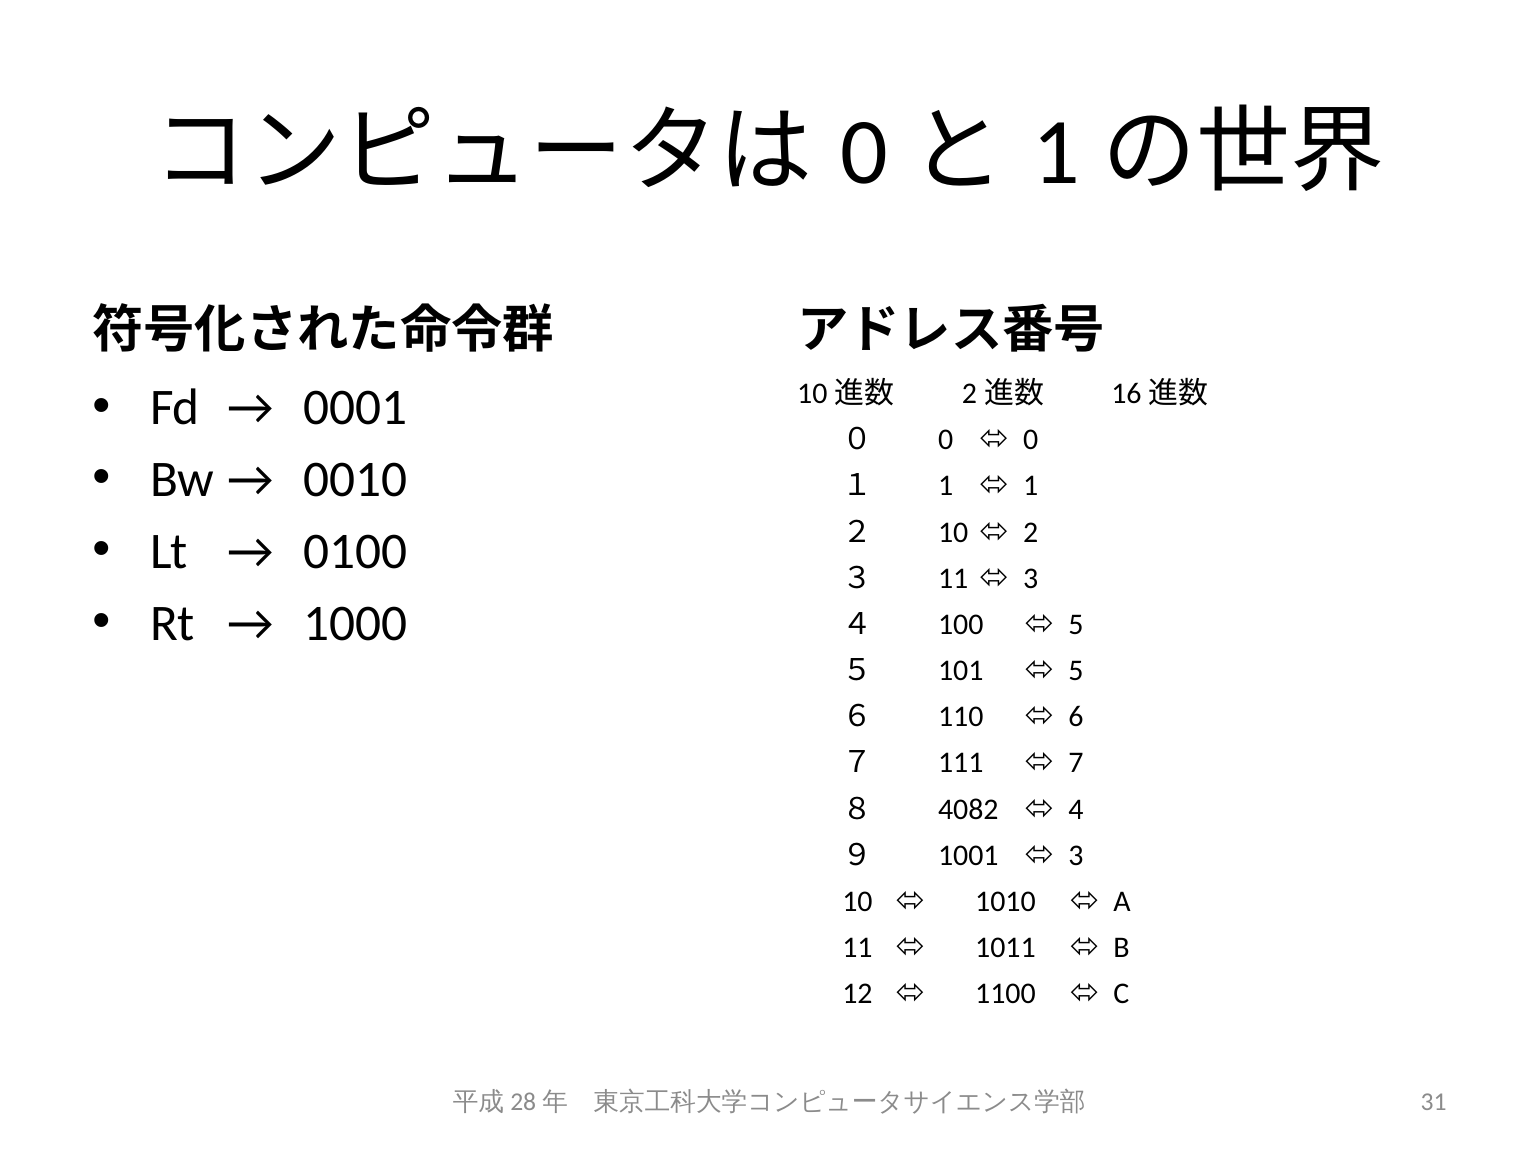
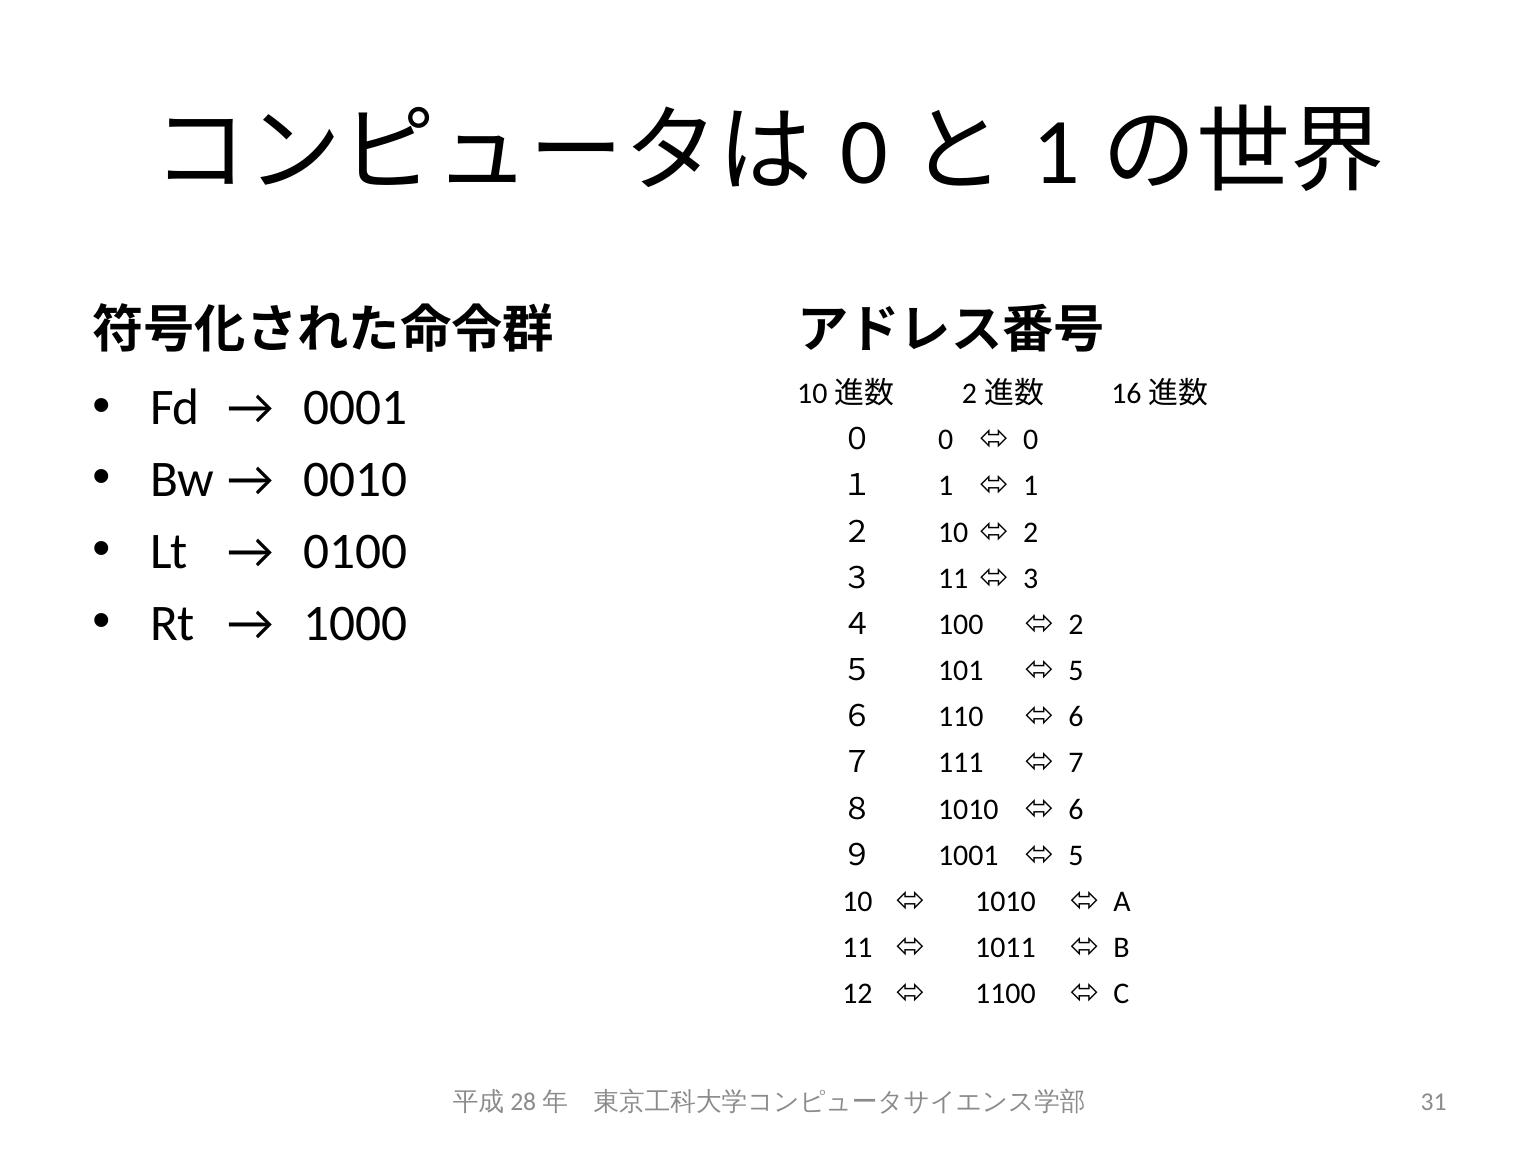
5 at (1076, 625): 5 -> 2
4082 at (968, 809): 4082 -> 1010
4 at (1076, 809): 4 -> 6
3 at (1076, 855): 3 -> 5
